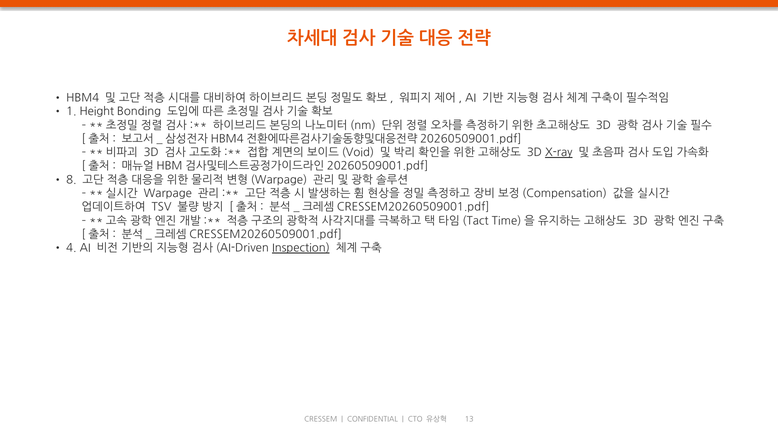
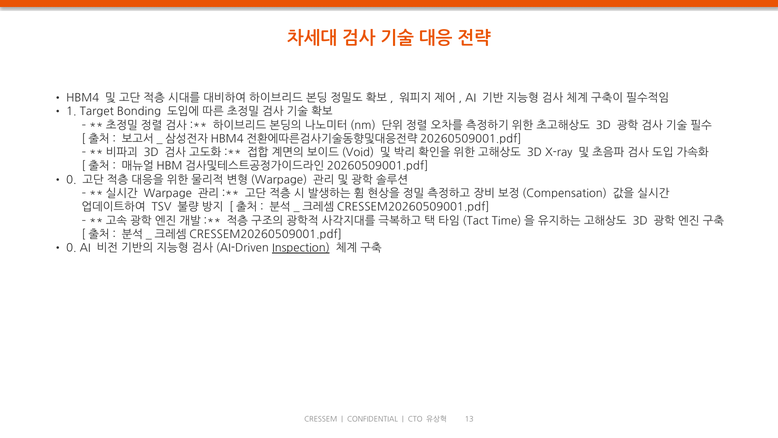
Height: Height -> Target
X-ray underline: present -> none
8 at (71, 180): 8 -> 0
4 at (71, 248): 4 -> 0
